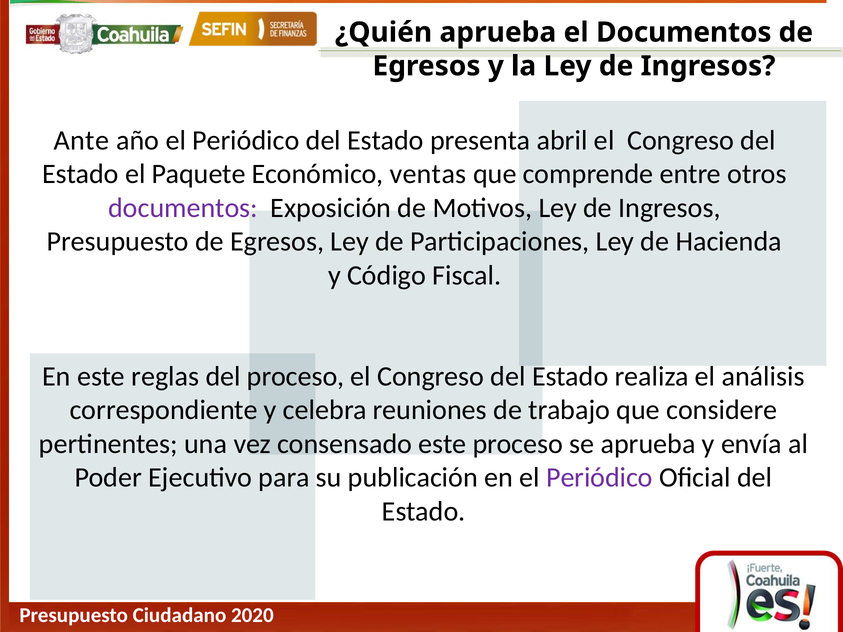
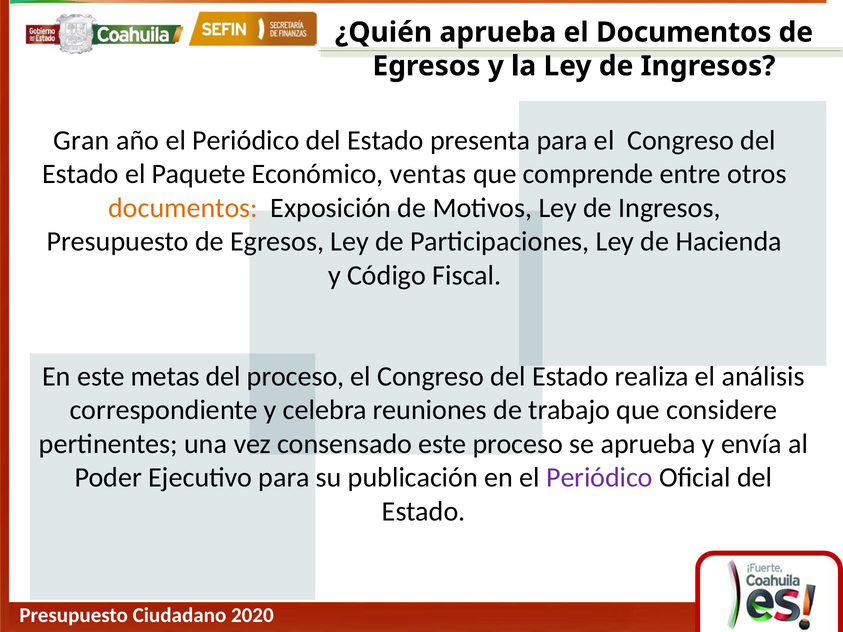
Ante: Ante -> Gran
presenta abril: abril -> para
documentos at (183, 208) colour: purple -> orange
reglas: reglas -> metas
